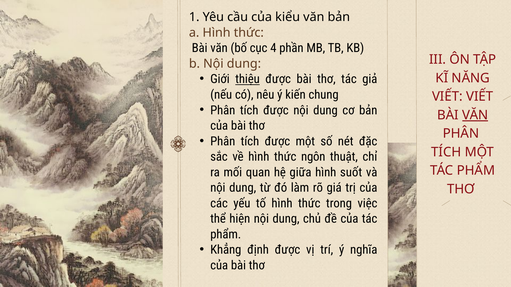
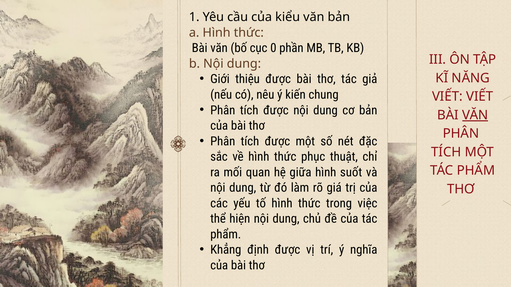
4: 4 -> 0
thiệu underline: present -> none
ngôn: ngôn -> phục
